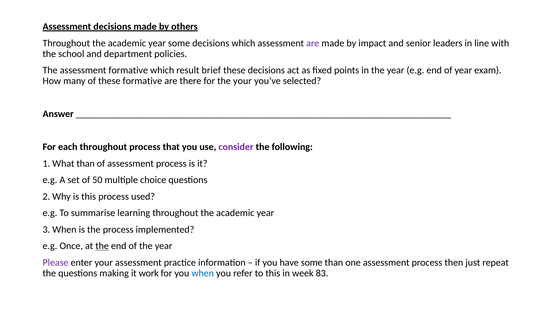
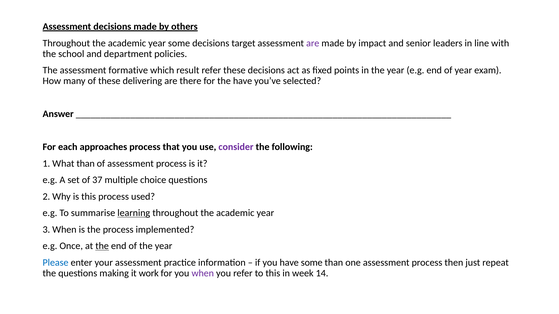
decisions which: which -> target
result brief: brief -> refer
these formative: formative -> delivering
the your: your -> have
each throughout: throughout -> approaches
50: 50 -> 37
learning underline: none -> present
Please colour: purple -> blue
when at (203, 273) colour: blue -> purple
83: 83 -> 14
